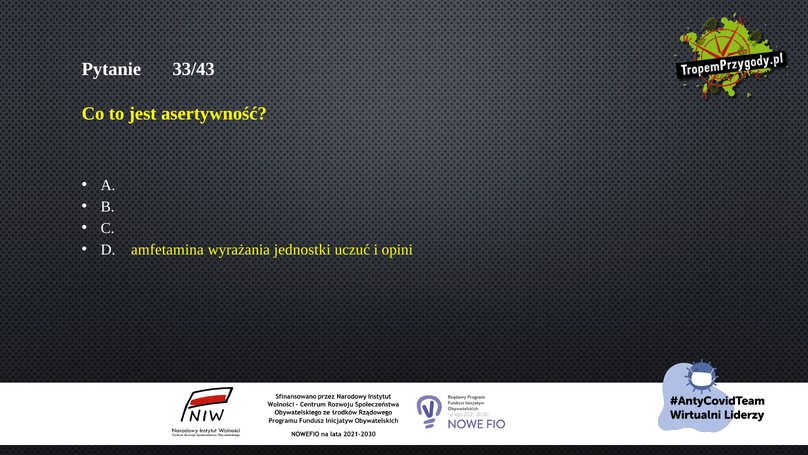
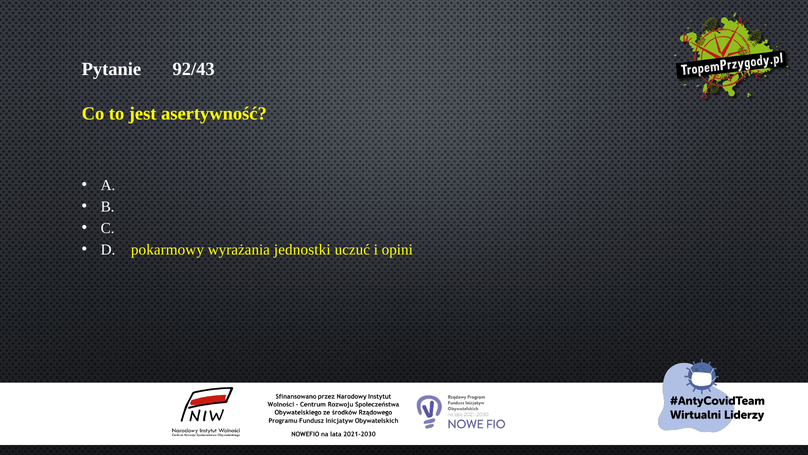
33/43: 33/43 -> 92/43
amfetamina: amfetamina -> pokarmowy
